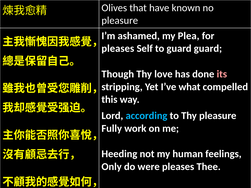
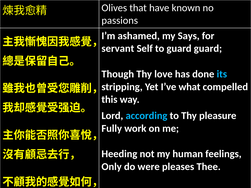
pleasure at (120, 21): pleasure -> passions
Plea: Plea -> Says
pleases at (118, 49): pleases -> servant
its colour: pink -> light blue
